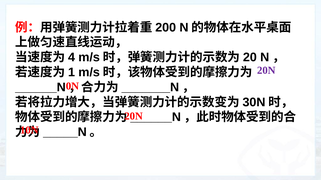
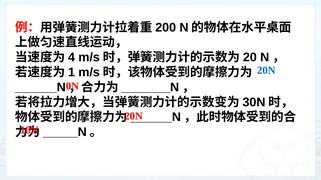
20N at (266, 71) colour: purple -> blue
